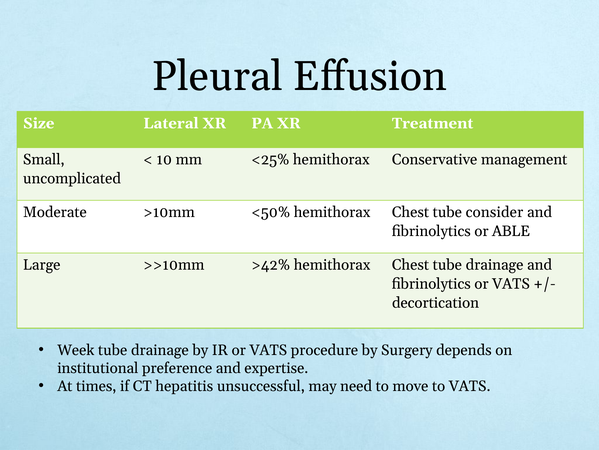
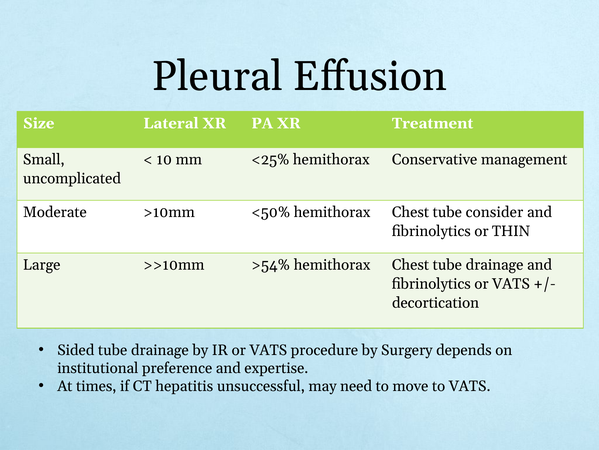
ABLE: ABLE -> THIN
>42%: >42% -> >54%
Week: Week -> Sided
